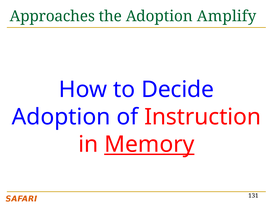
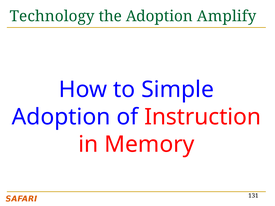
Approaches: Approaches -> Technology
Decide: Decide -> Simple
Memory underline: present -> none
